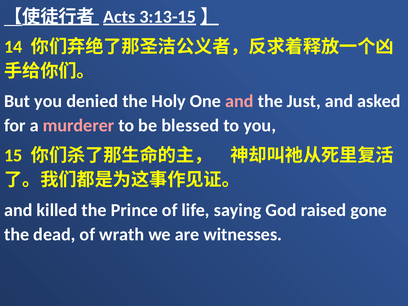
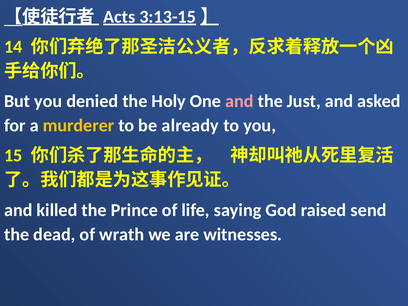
murderer colour: pink -> yellow
blessed: blessed -> already
gone: gone -> send
